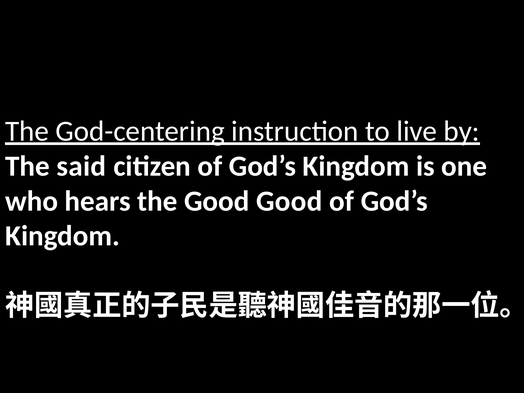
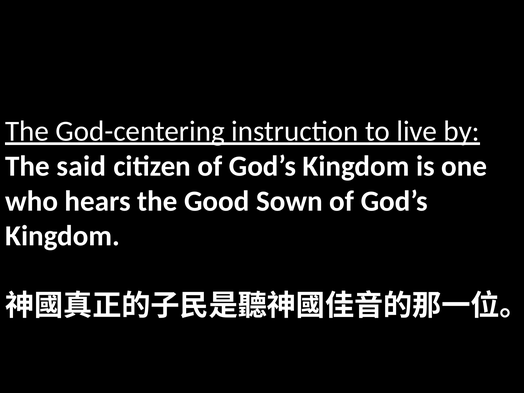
Good Good: Good -> Sown
